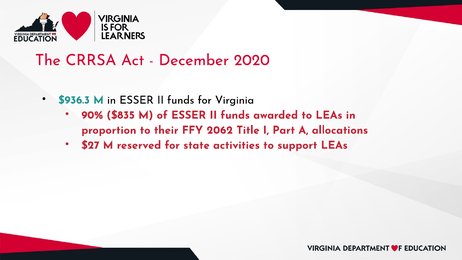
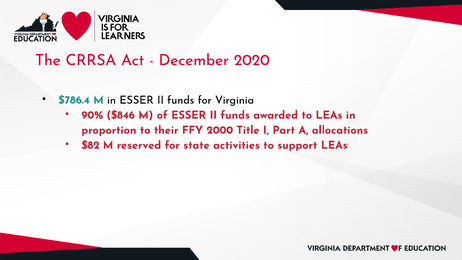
$936.3: $936.3 -> $786.4
$835: $835 -> $846
2062: 2062 -> 2000
$27: $27 -> $82
